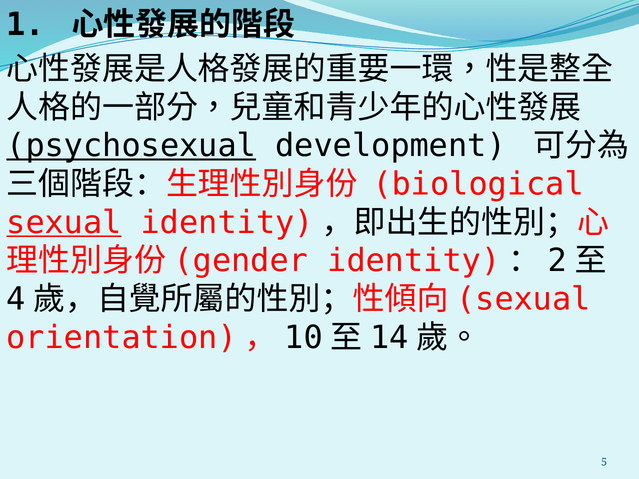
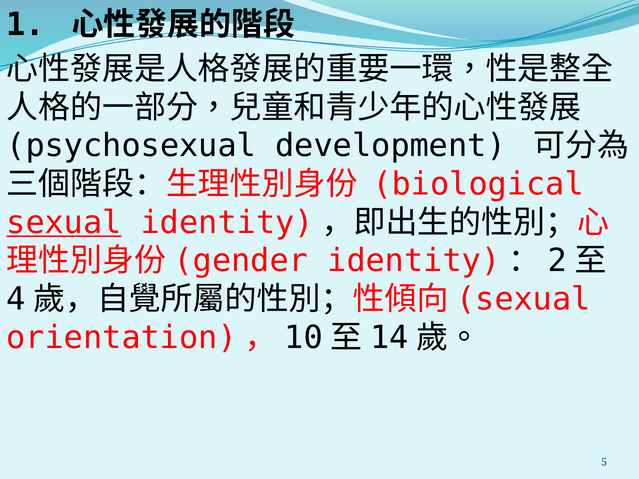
psychosexual underline: present -> none
